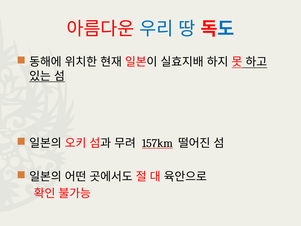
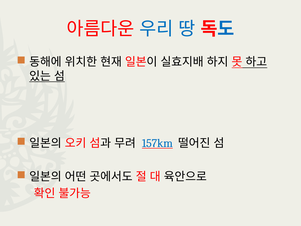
157km colour: black -> blue
